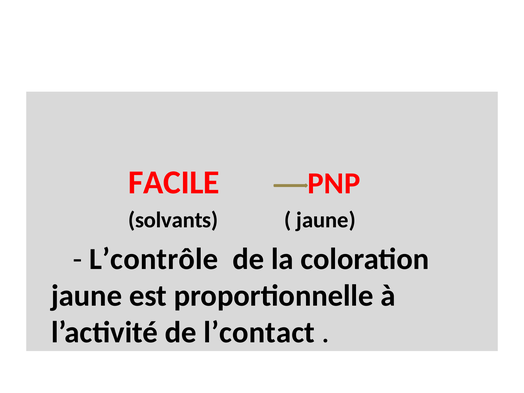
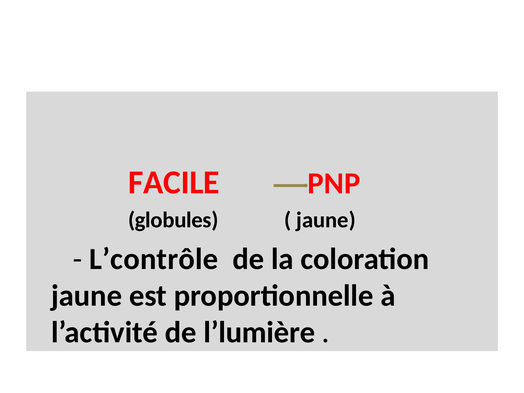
solvants: solvants -> globules
l’contact: l’contact -> l’lumière
